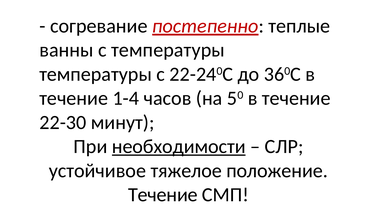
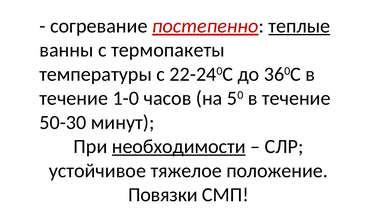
теплые underline: none -> present
с температуры: температуры -> термопакеты
1-4: 1-4 -> 1-0
22-30: 22-30 -> 50-30
Течение at (163, 195): Течение -> Повязки
